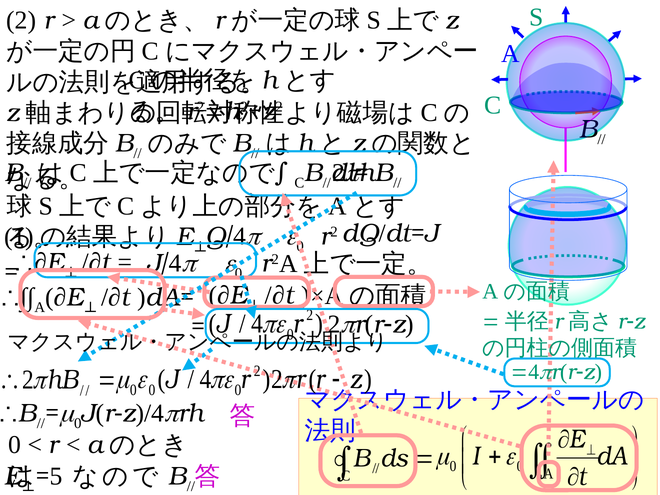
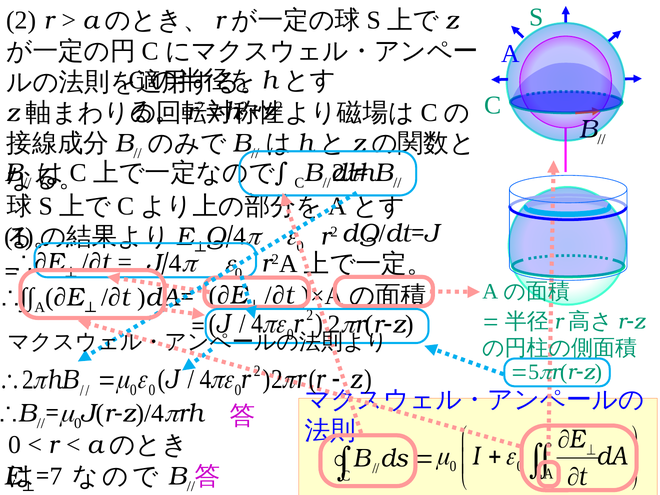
4 at (534, 372): 4 -> 5
5: 5 -> 7
